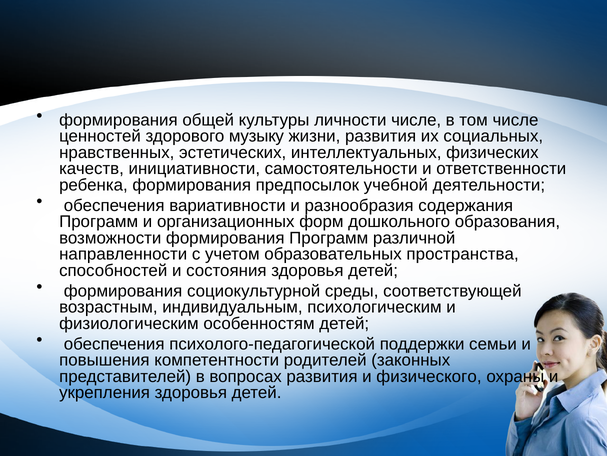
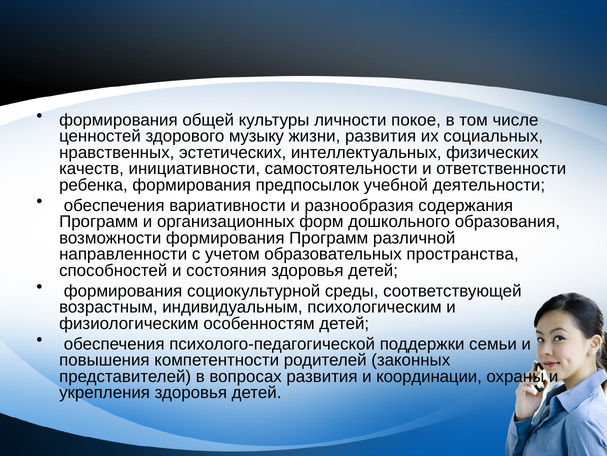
личности числе: числе -> покое
физического: физического -> координации
